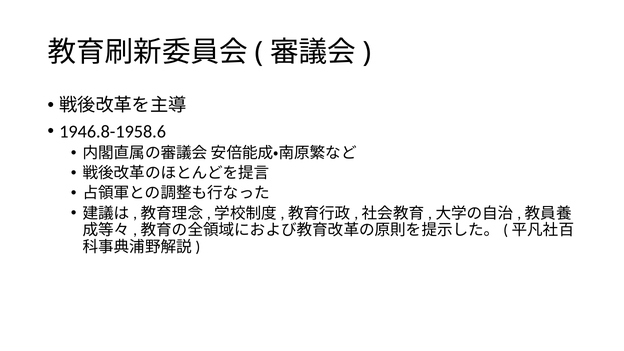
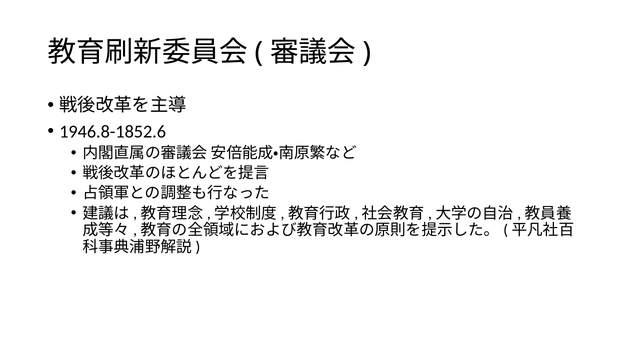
1946.8-1958.6: 1946.8-1958.6 -> 1946.8-1852.6
